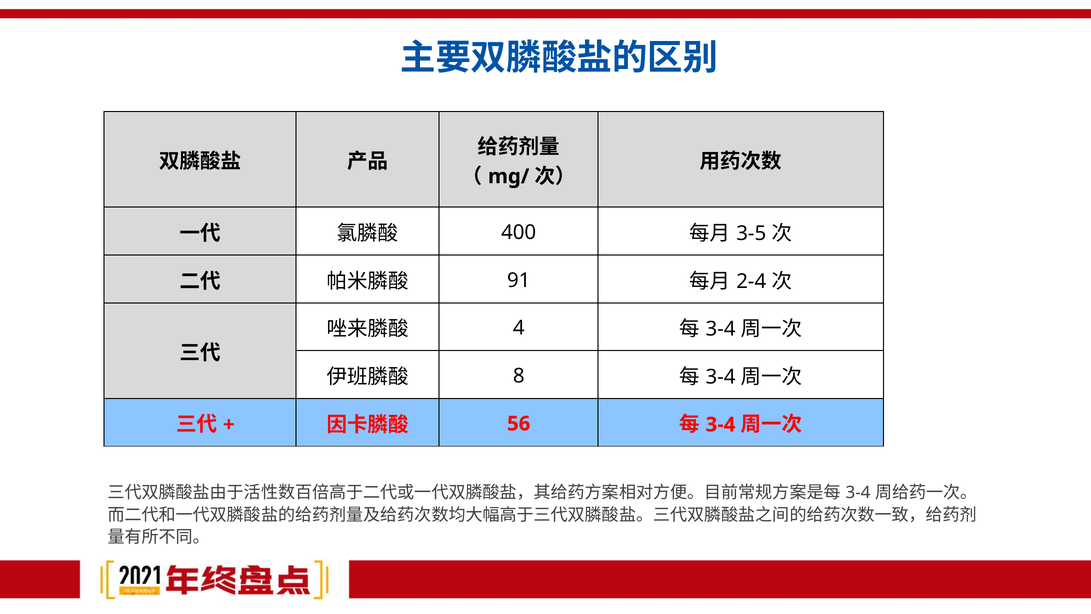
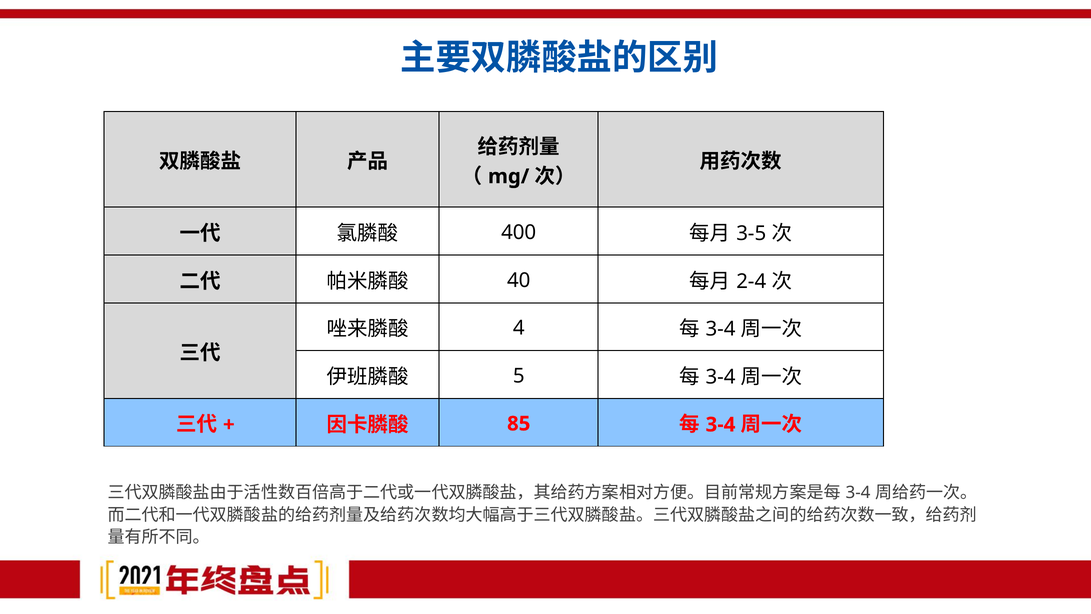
91: 91 -> 40
8: 8 -> 5
56: 56 -> 85
